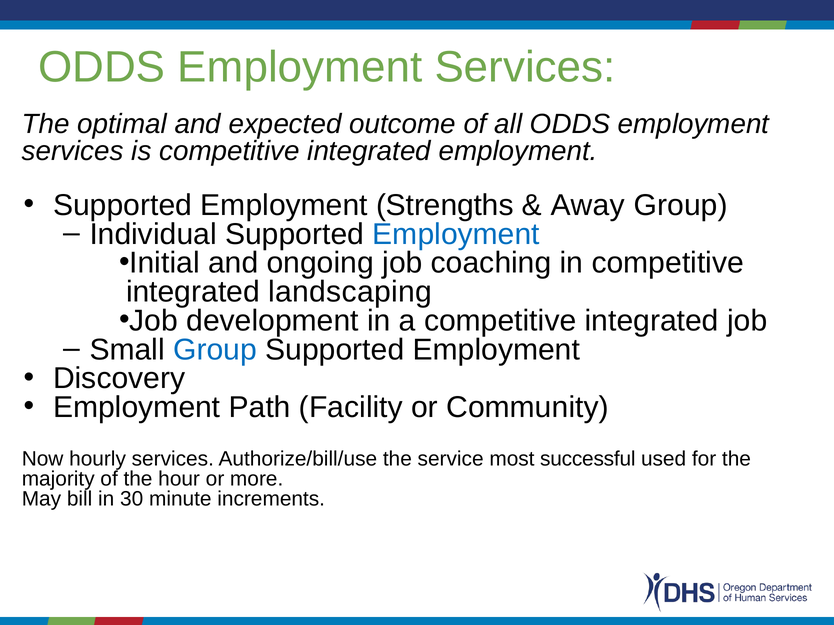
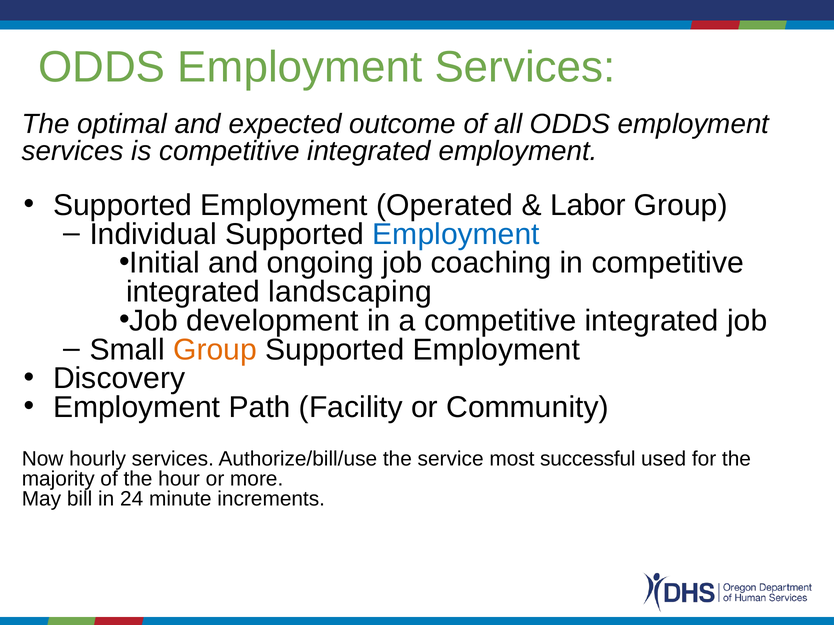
Strengths: Strengths -> Operated
Away: Away -> Labor
Group at (215, 350) colour: blue -> orange
30: 30 -> 24
